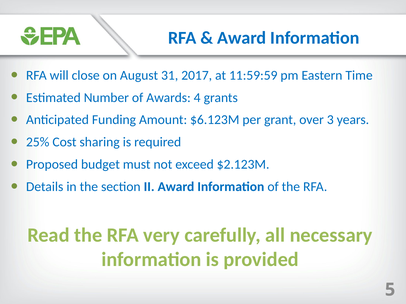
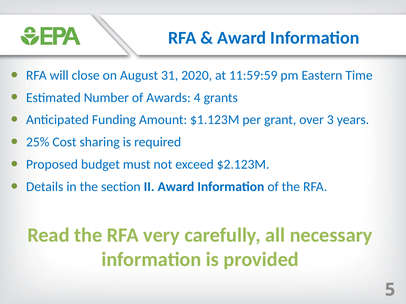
2017: 2017 -> 2020
$6.123M: $6.123M -> $1.123M
